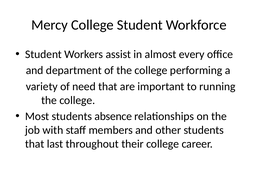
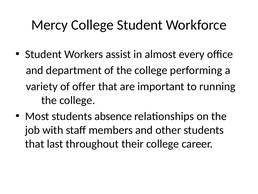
need: need -> offer
